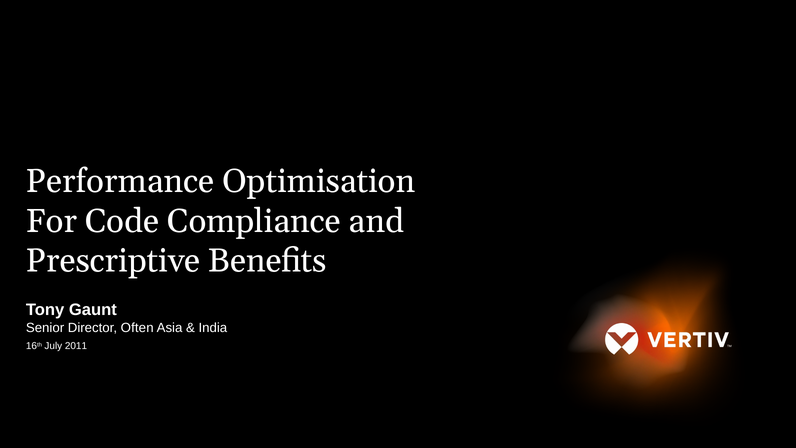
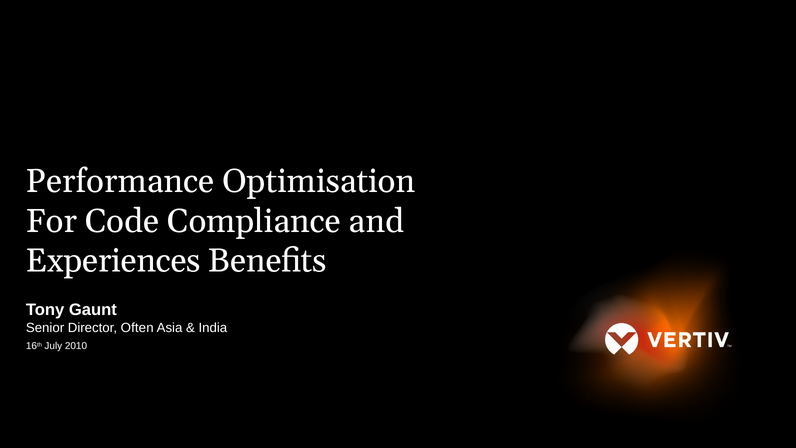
Prescriptive: Prescriptive -> Experiences
2011: 2011 -> 2010
